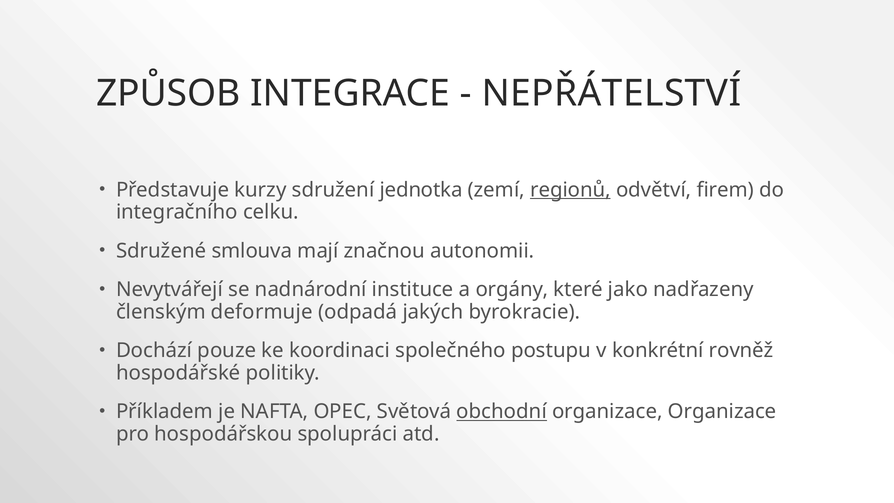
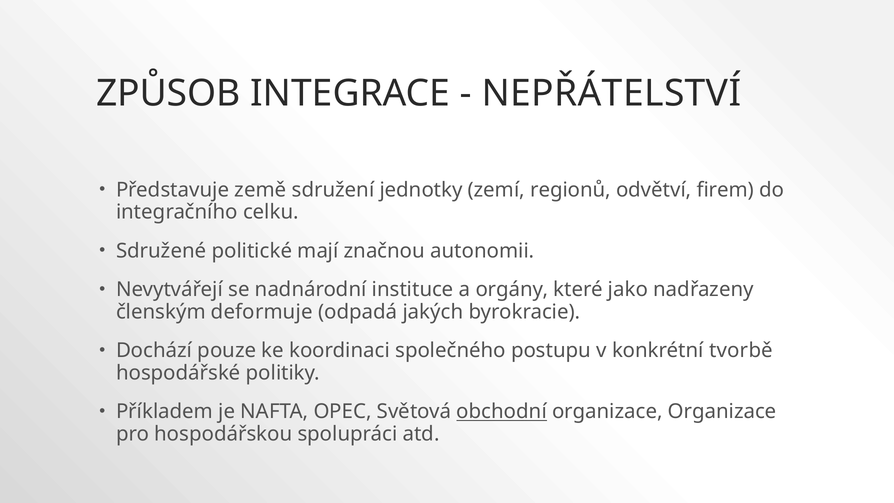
kurzy: kurzy -> země
jednotka: jednotka -> jednotky
regionů underline: present -> none
smlouva: smlouva -> politické
rovněž: rovněž -> tvorbě
